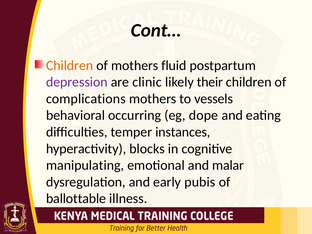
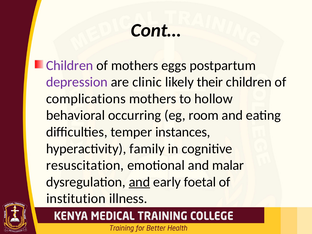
Children at (70, 65) colour: orange -> purple
fluid: fluid -> eggs
vessels: vessels -> hollow
dope: dope -> room
blocks: blocks -> family
manipulating: manipulating -> resuscitation
and at (139, 182) underline: none -> present
pubis: pubis -> foetal
ballottable: ballottable -> institution
